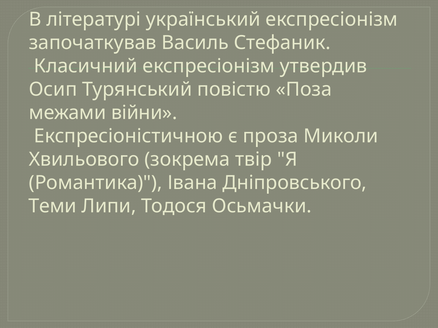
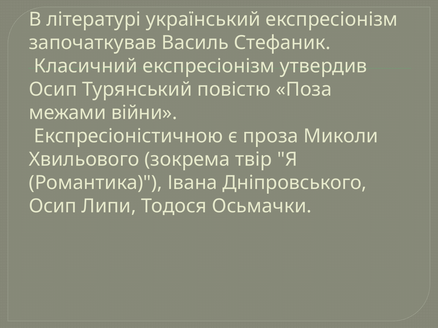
Теми at (53, 207): Теми -> Осип
